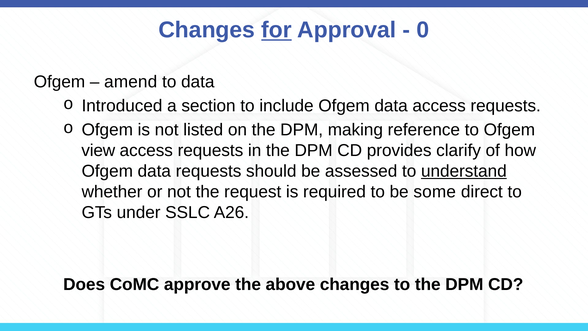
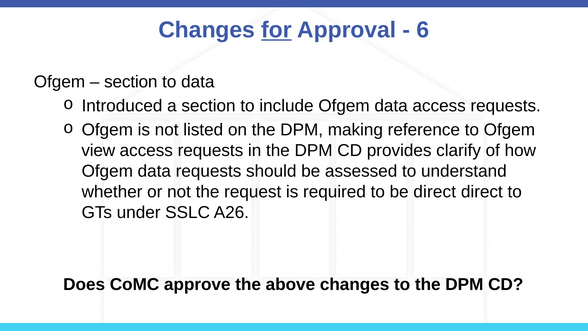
0: 0 -> 6
amend at (131, 82): amend -> section
understand underline: present -> none
be some: some -> direct
